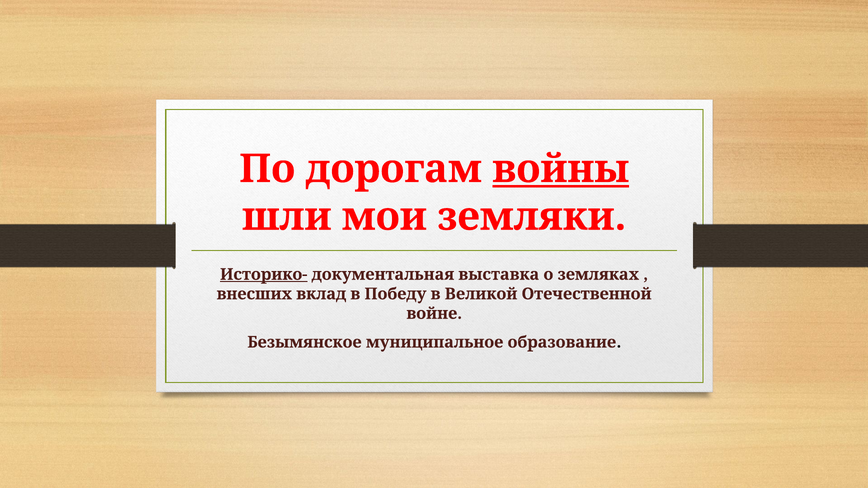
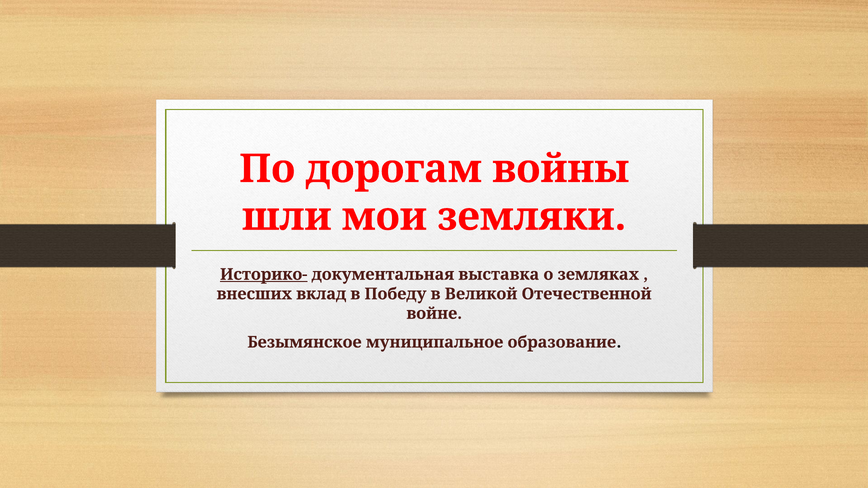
войны underline: present -> none
